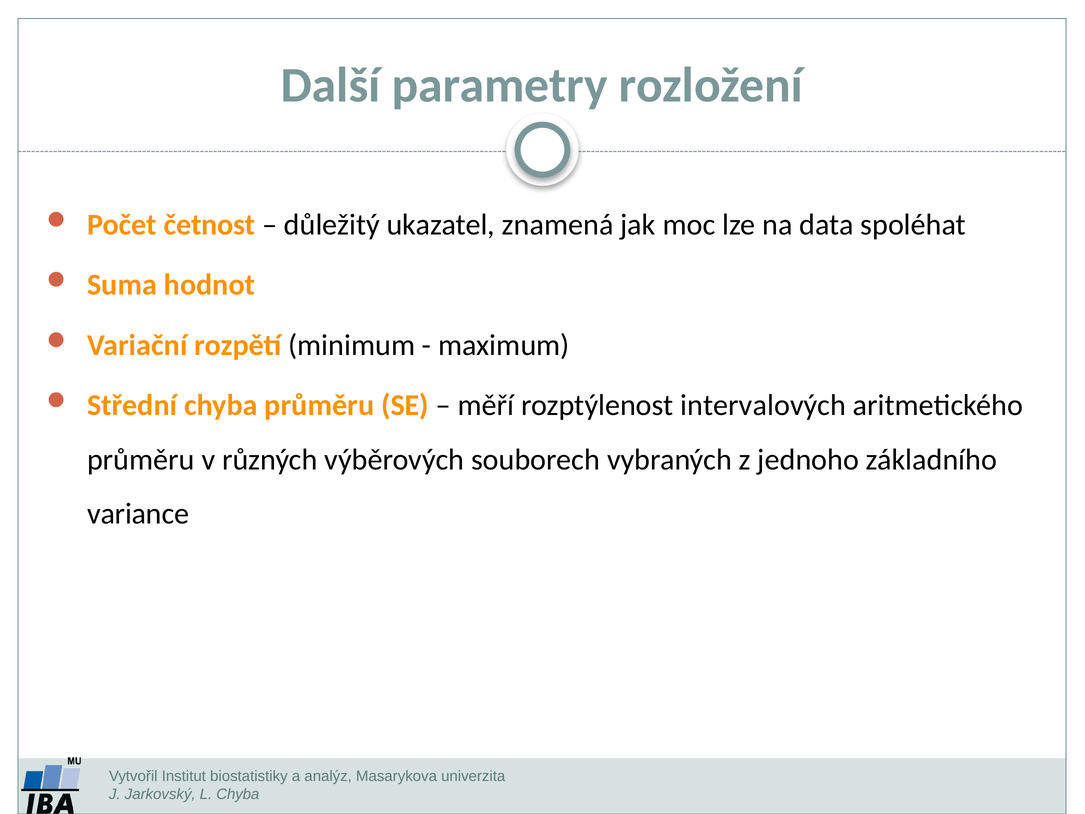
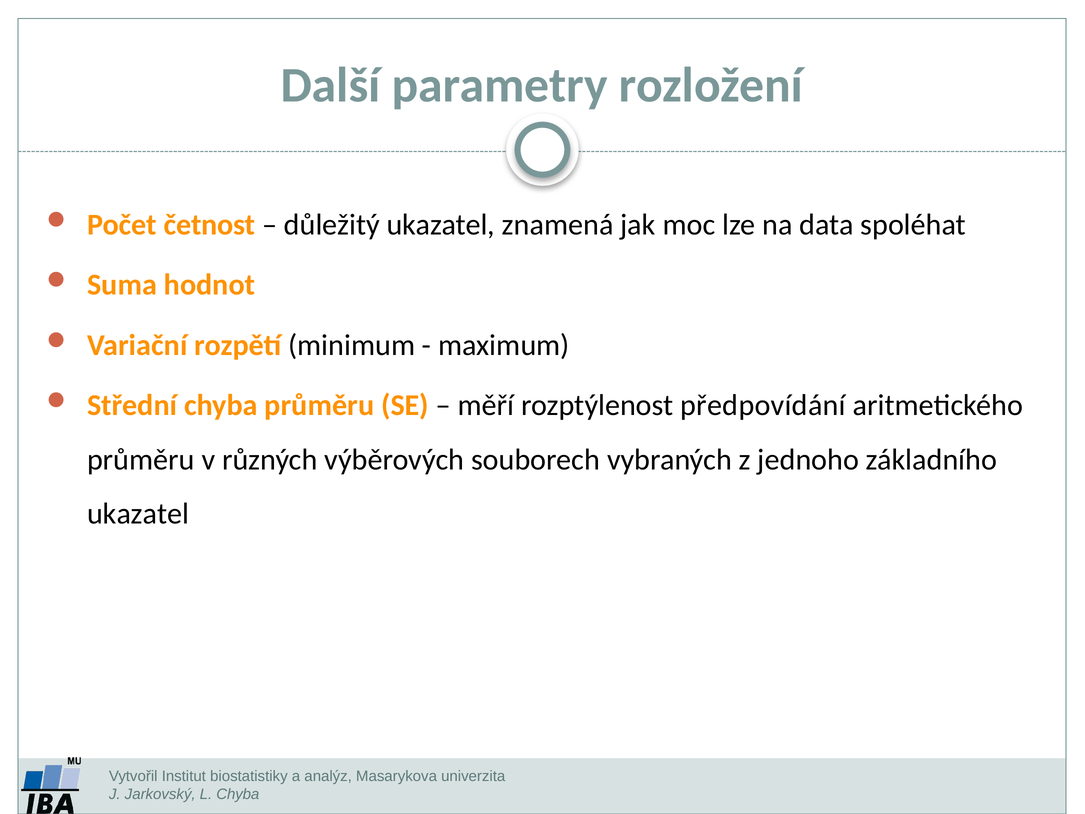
intervalových: intervalových -> předpovídání
variance at (138, 514): variance -> ukazatel
